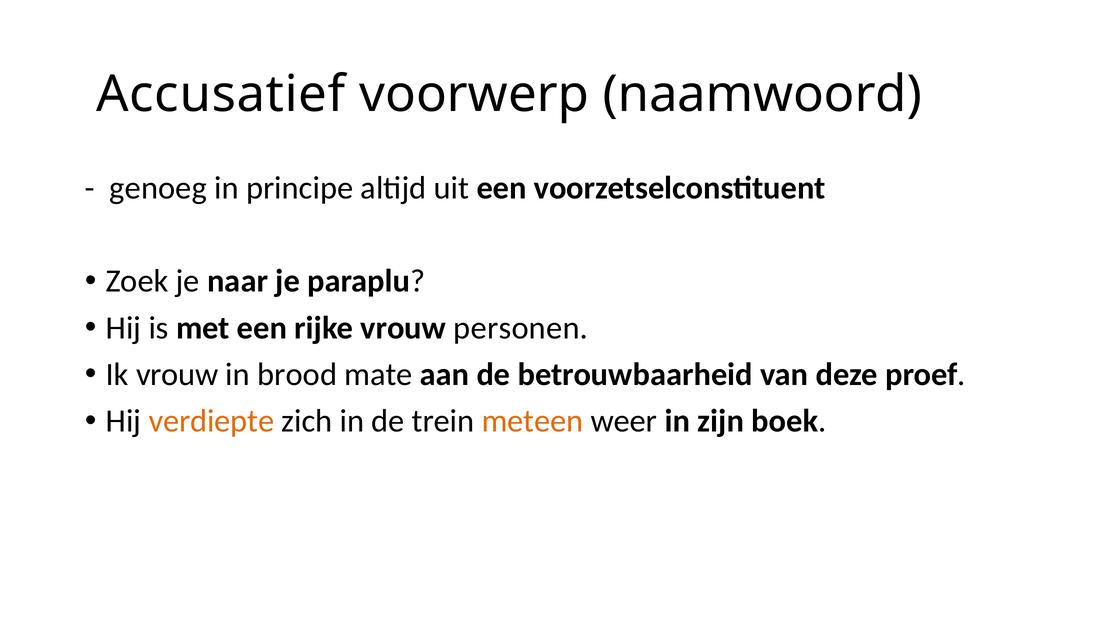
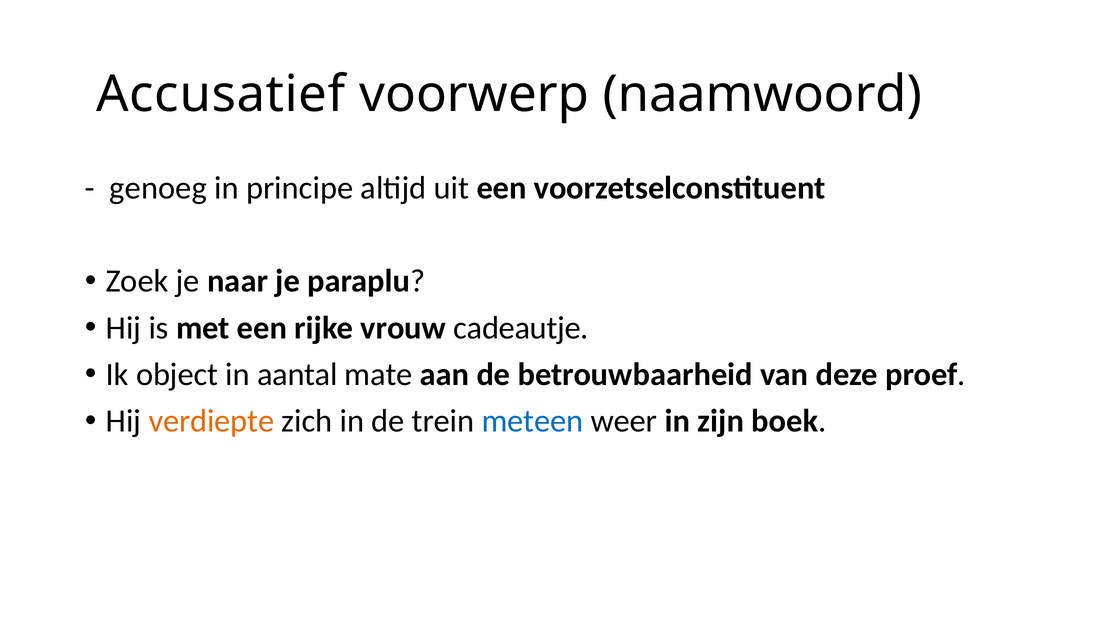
personen: personen -> cadeautje
Ik vrouw: vrouw -> object
brood: brood -> aantal
meteen colour: orange -> blue
